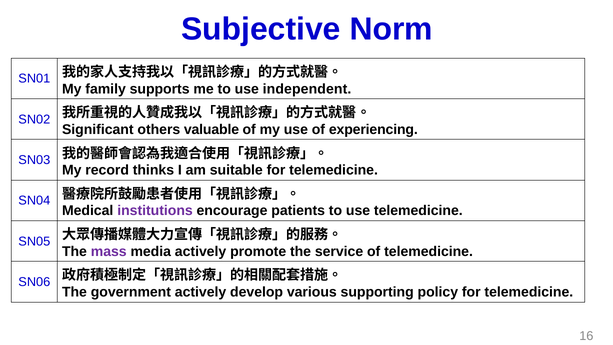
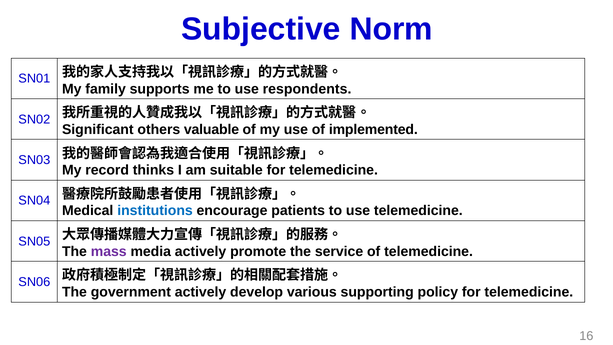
independent: independent -> respondents
experiencing: experiencing -> implemented
institutions colour: purple -> blue
